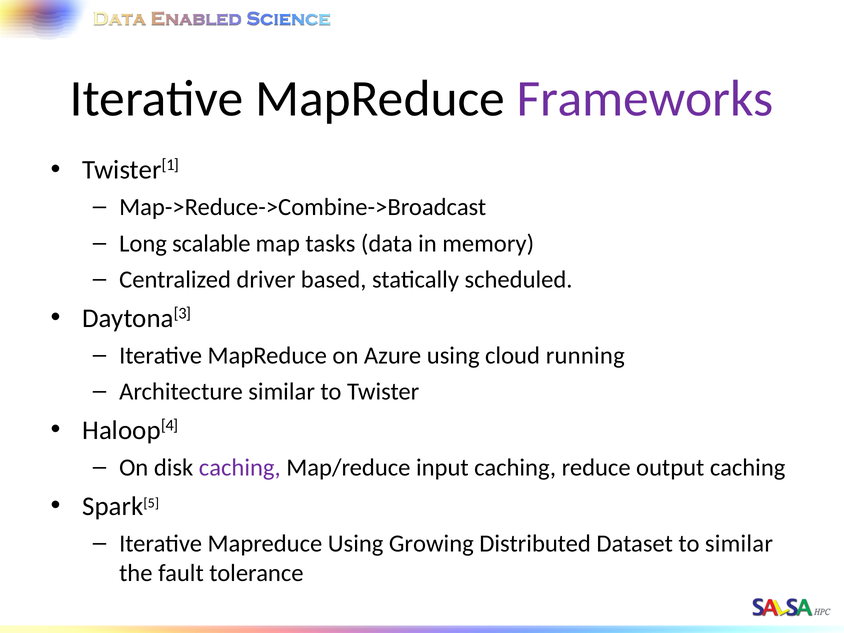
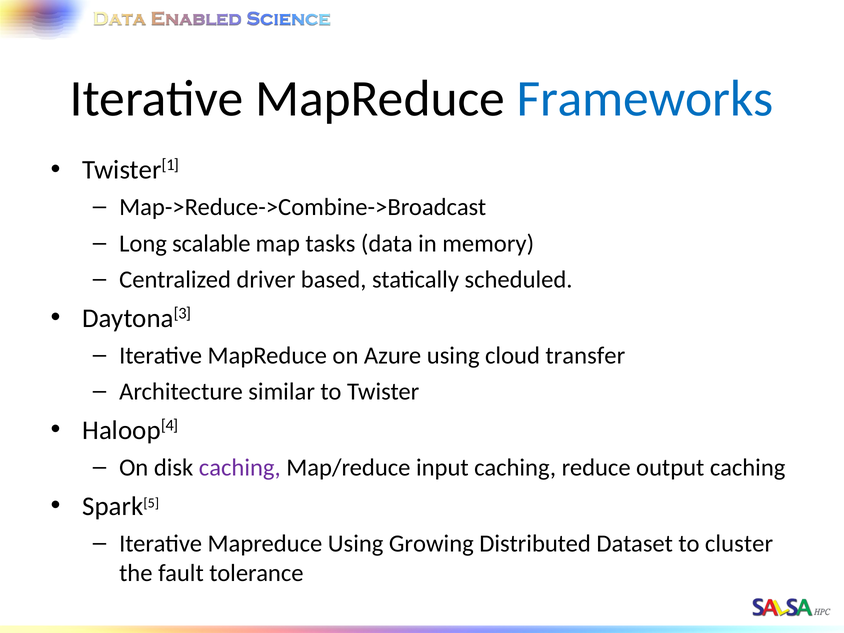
Frameworks colour: purple -> blue
running: running -> transfer
to similar: similar -> cluster
